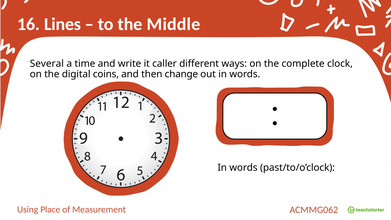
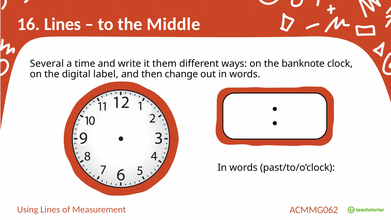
caller: caller -> them
complete: complete -> banknote
coins: coins -> label
Using Place: Place -> Lines
